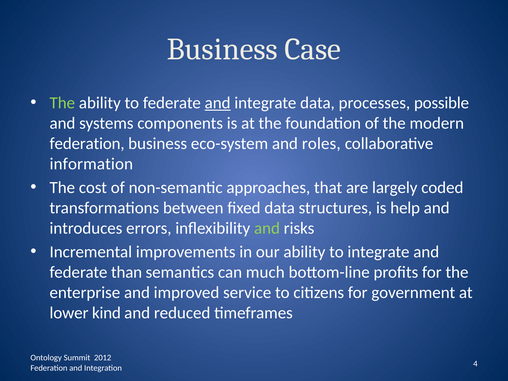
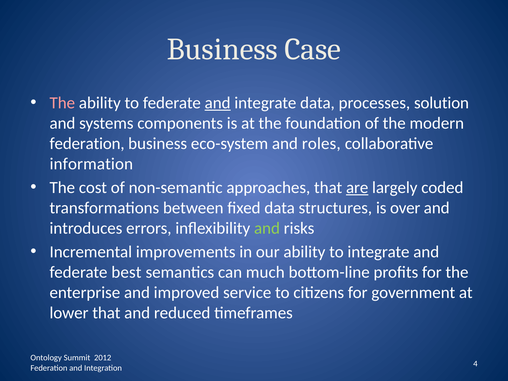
The at (62, 103) colour: light green -> pink
possible: possible -> solution
are underline: none -> present
help: help -> over
than: than -> best
lower kind: kind -> that
